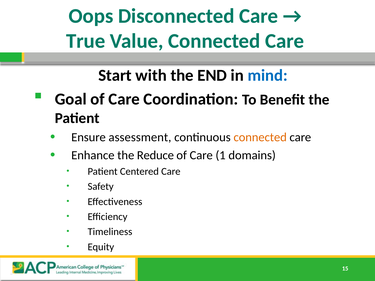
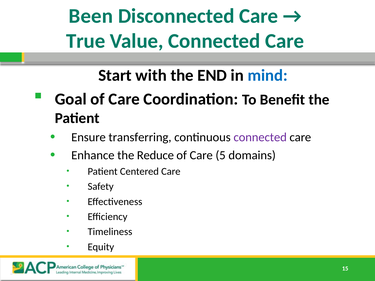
Oops: Oops -> Been
assessment: assessment -> transferring
connected at (260, 137) colour: orange -> purple
1: 1 -> 5
